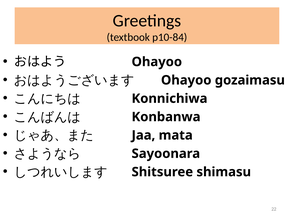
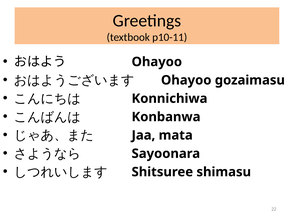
p10-84: p10-84 -> p10-11
